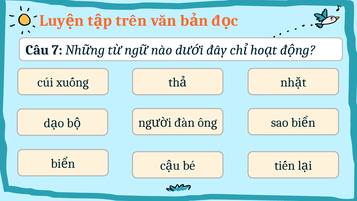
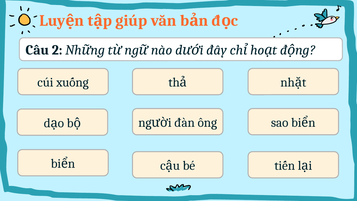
trên: trên -> giúp
7: 7 -> 2
